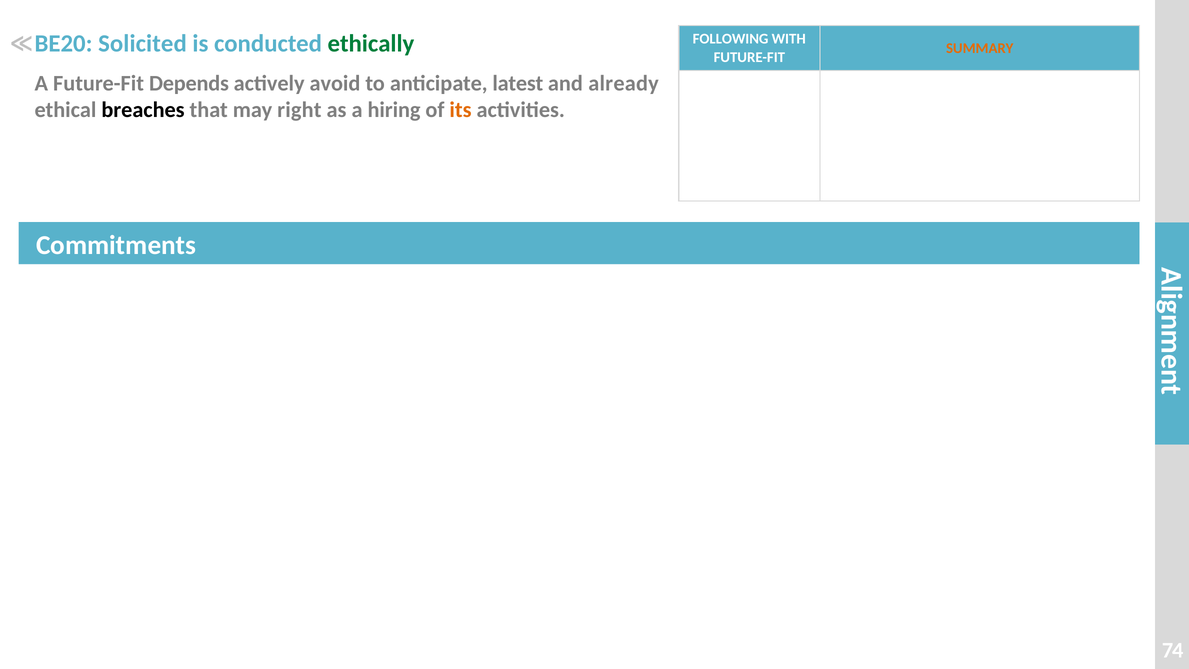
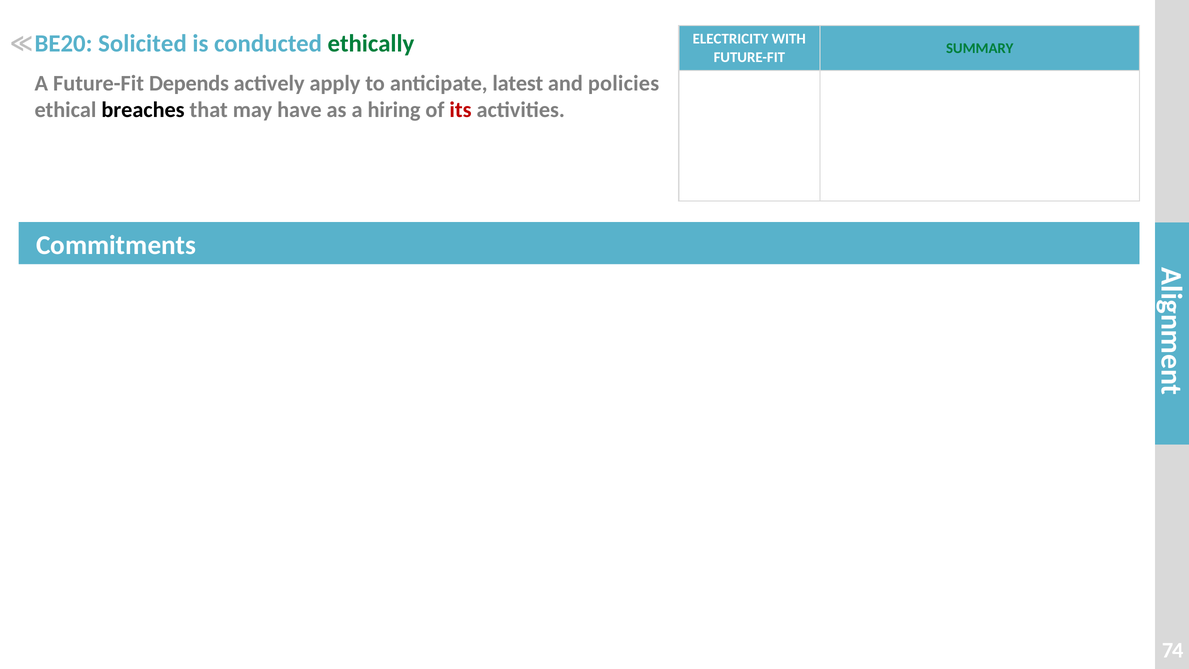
FOLLOWING: FOLLOWING -> ELECTRICITY
SUMMARY colour: orange -> green
avoid: avoid -> apply
already: already -> policies
right: right -> have
its colour: orange -> red
